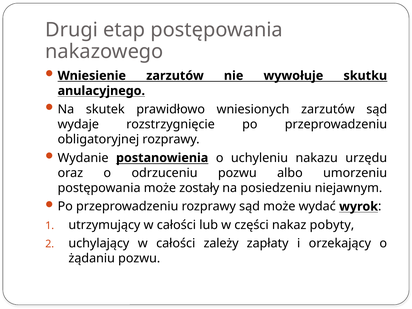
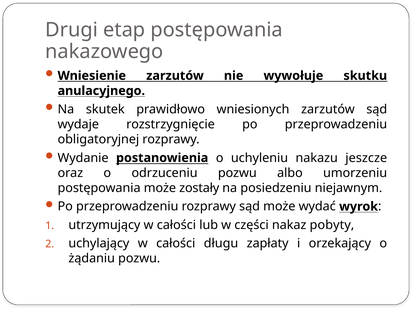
urzędu: urzędu -> jeszcze
zależy: zależy -> długu
